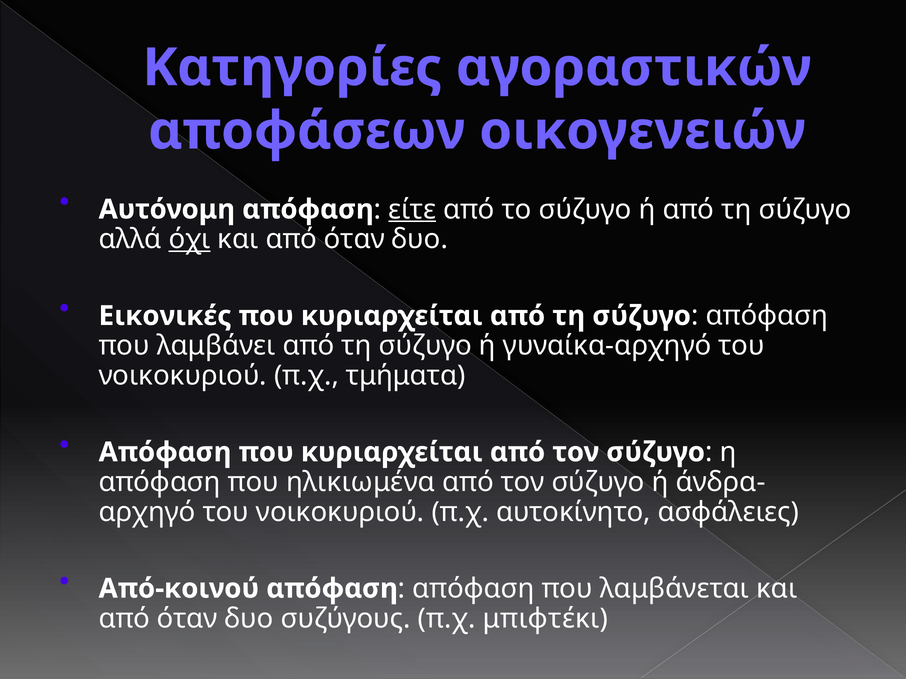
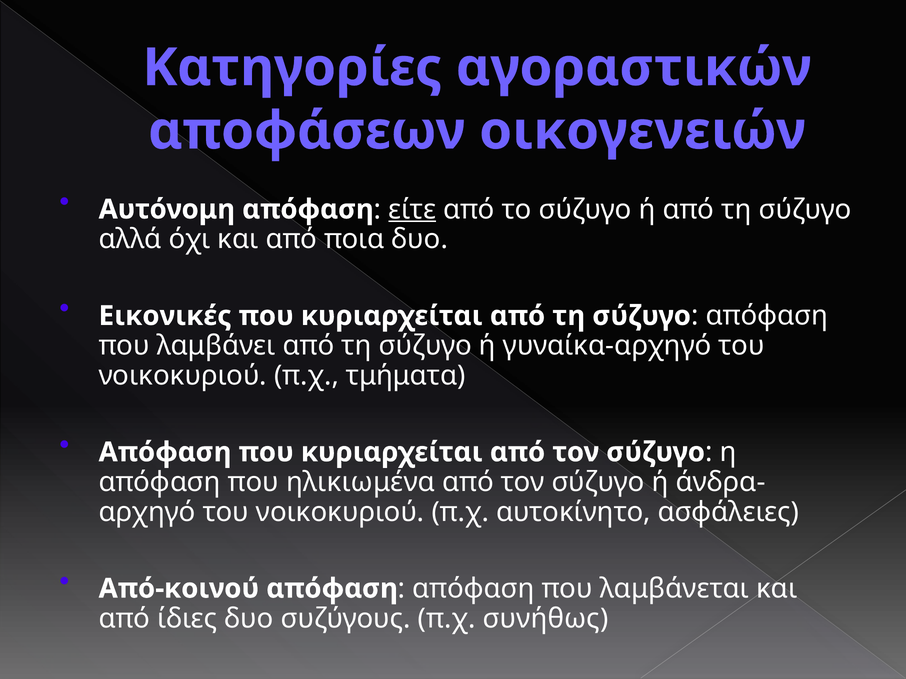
όχι underline: present -> none
όταν at (354, 239): όταν -> ποια
όταν at (187, 619): όταν -> ίδιες
μπιφτέκι: μπιφτέκι -> συνήθως
